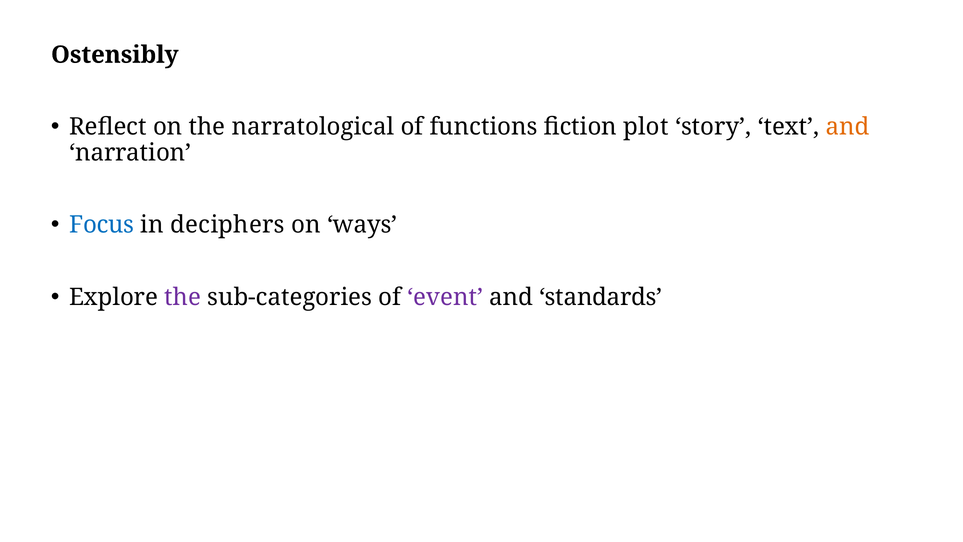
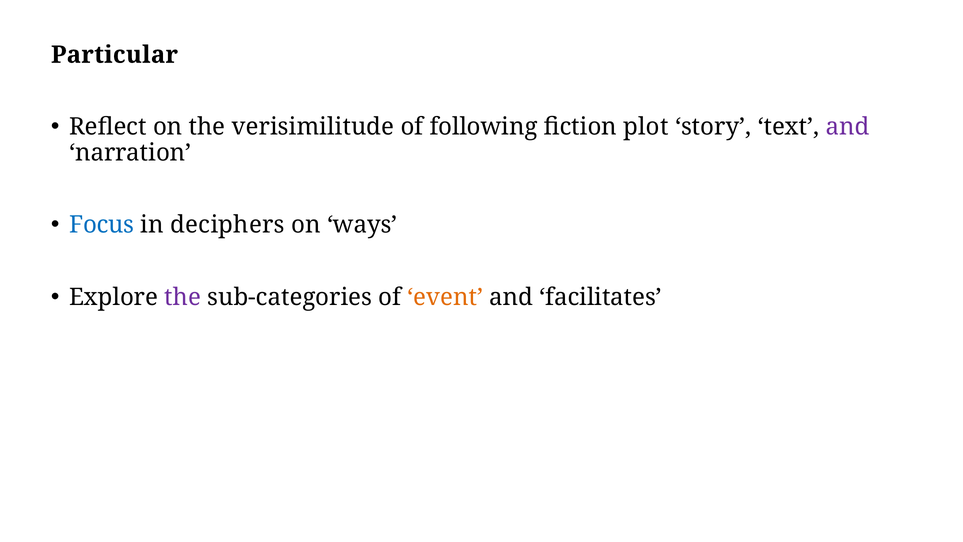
Ostensibly: Ostensibly -> Particular
narratological: narratological -> verisimilitude
functions: functions -> following
and at (848, 127) colour: orange -> purple
event colour: purple -> orange
standards: standards -> facilitates
